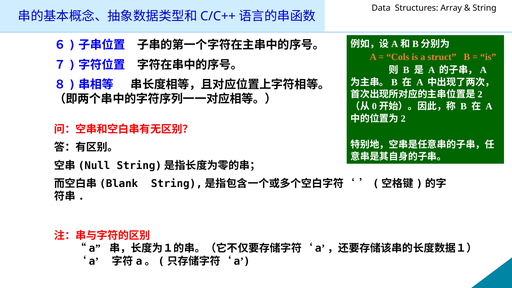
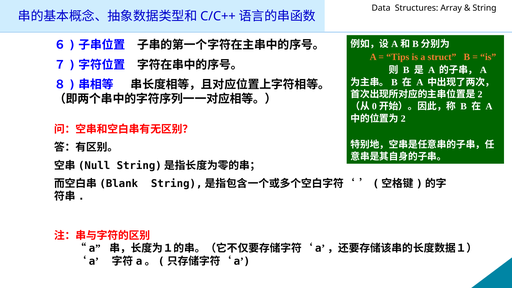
Cols: Cols -> Tips
